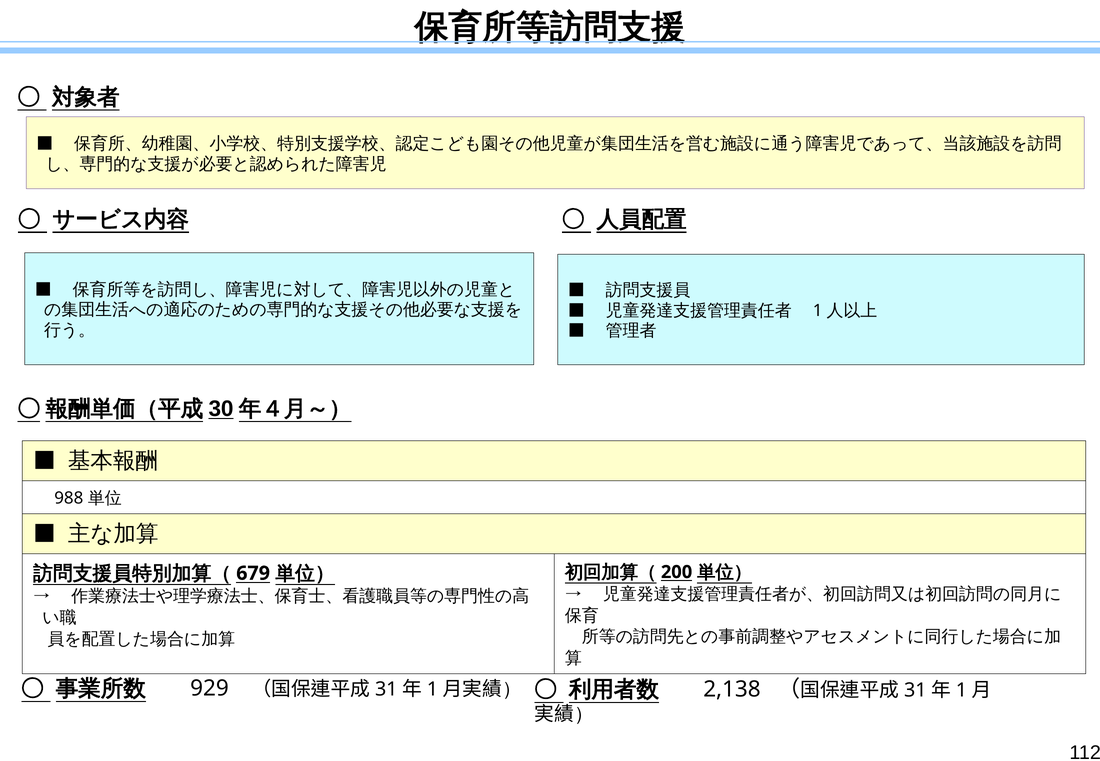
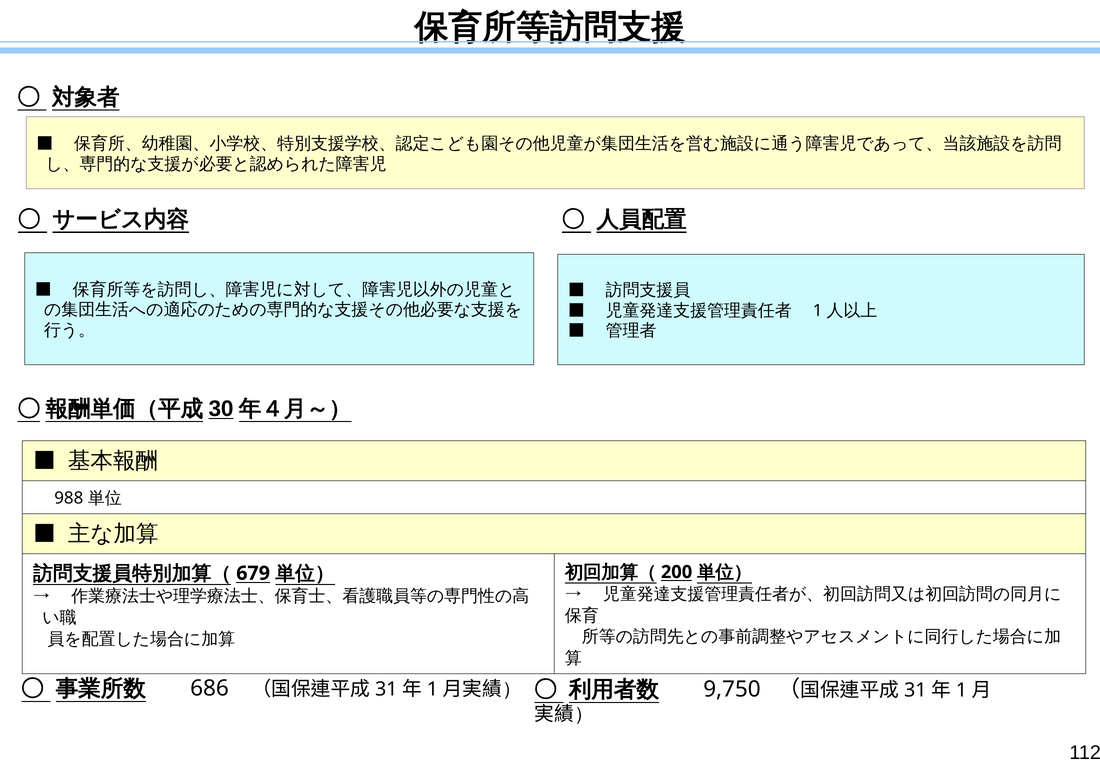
929: 929 -> 686
2,138: 2,138 -> 9,750
